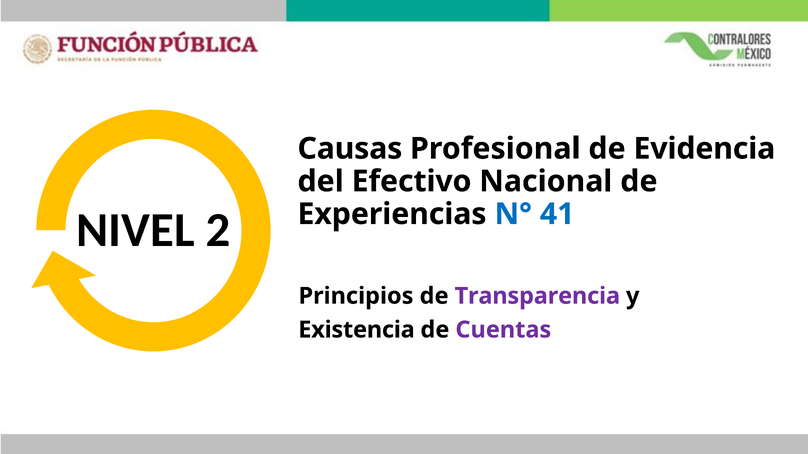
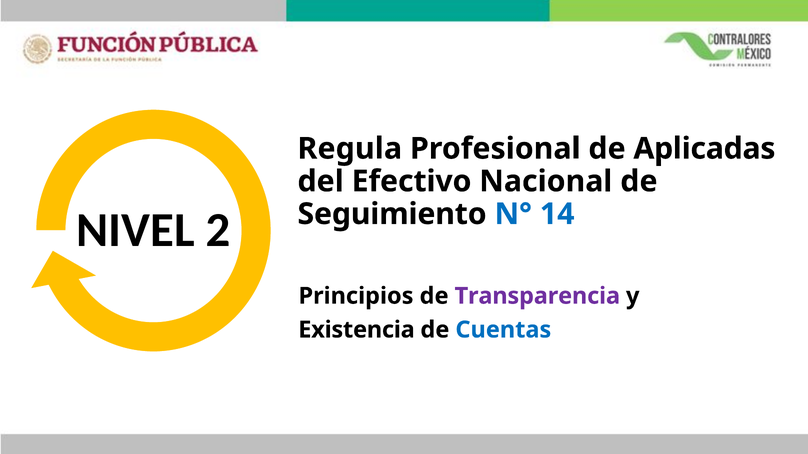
Causas: Causas -> Regula
Evidencia: Evidencia -> Aplicadas
Experiencias: Experiencias -> Seguimiento
41: 41 -> 14
Cuentas colour: purple -> blue
